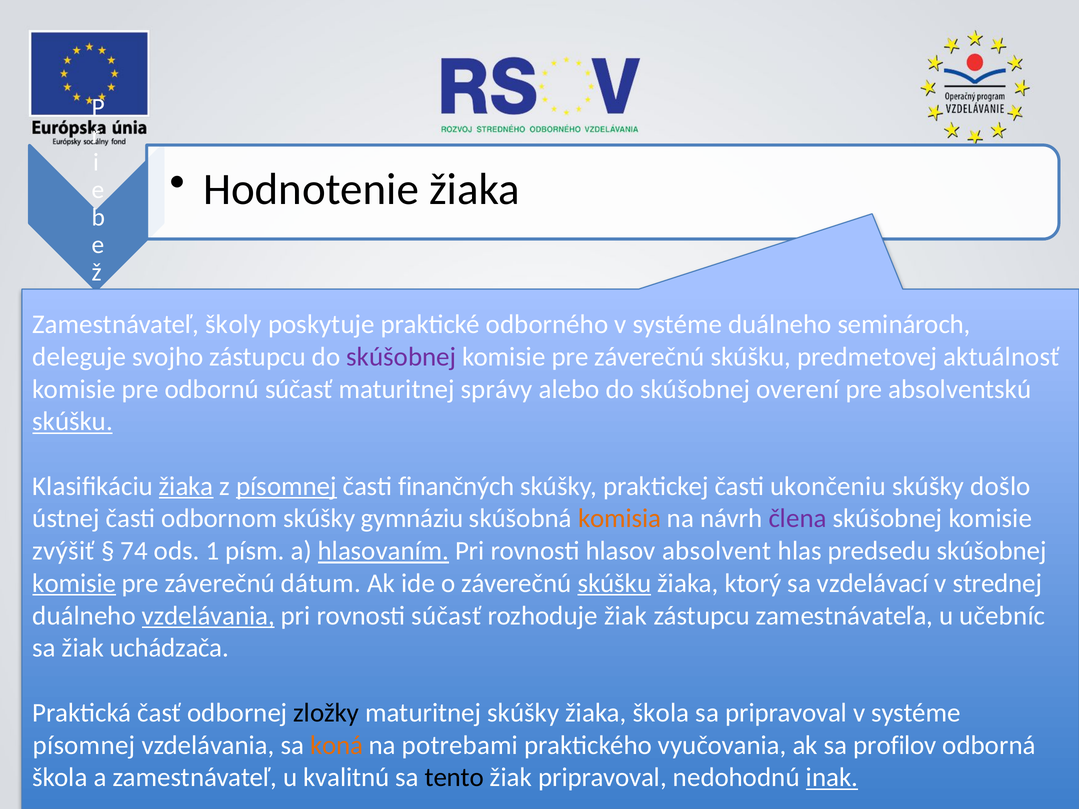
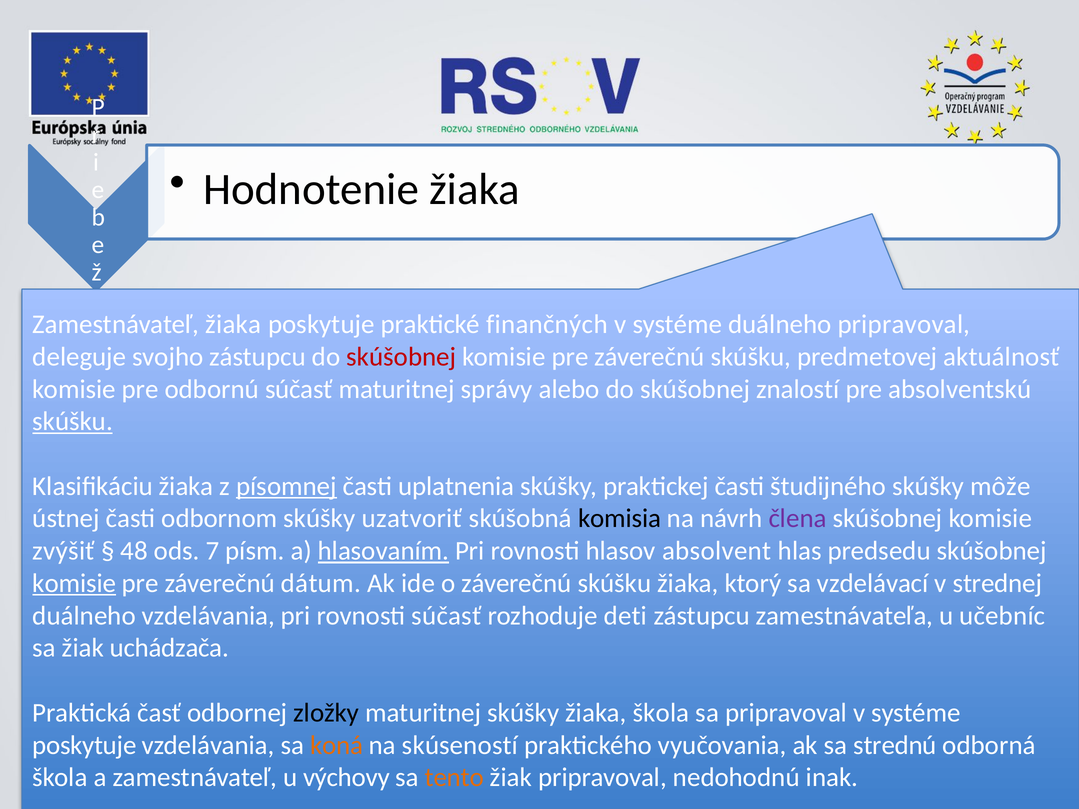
školy at (233, 325): školy -> žiaka
odborného: odborného -> finančných
duálneho seminároch: seminároch -> pripravoval
skúšobnej at (401, 357) colour: purple -> red
overení: overení -> znalostí
žiaka at (186, 486) underline: present -> none
finančných: finančných -> uplatnenia
ukončeniu: ukončeniu -> študijného
došlo: došlo -> môže
gymnáziu: gymnáziu -> uzatvoriť
komisia colour: orange -> black
74: 74 -> 48
1: 1 -> 7
skúšku at (614, 583) underline: present -> none
vzdelávania at (208, 616) underline: present -> none
rozhoduje žiak: žiak -> deti
písomnej at (84, 745): písomnej -> poskytuje
potrebami: potrebami -> skúseností
profilov: profilov -> strednú
kvalitnú: kvalitnú -> výchovy
tento colour: black -> orange
inak underline: present -> none
